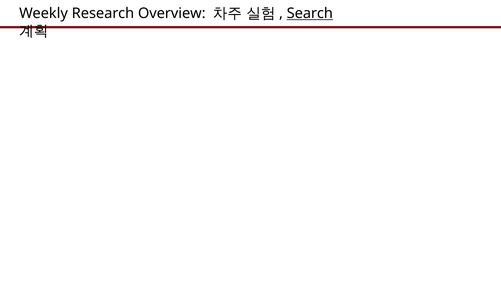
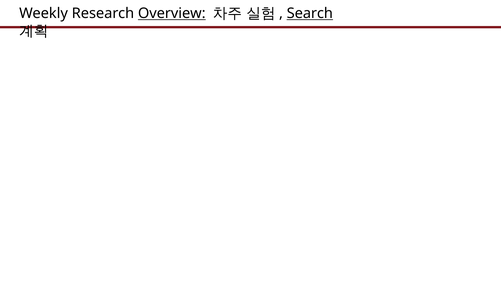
Overview underline: none -> present
